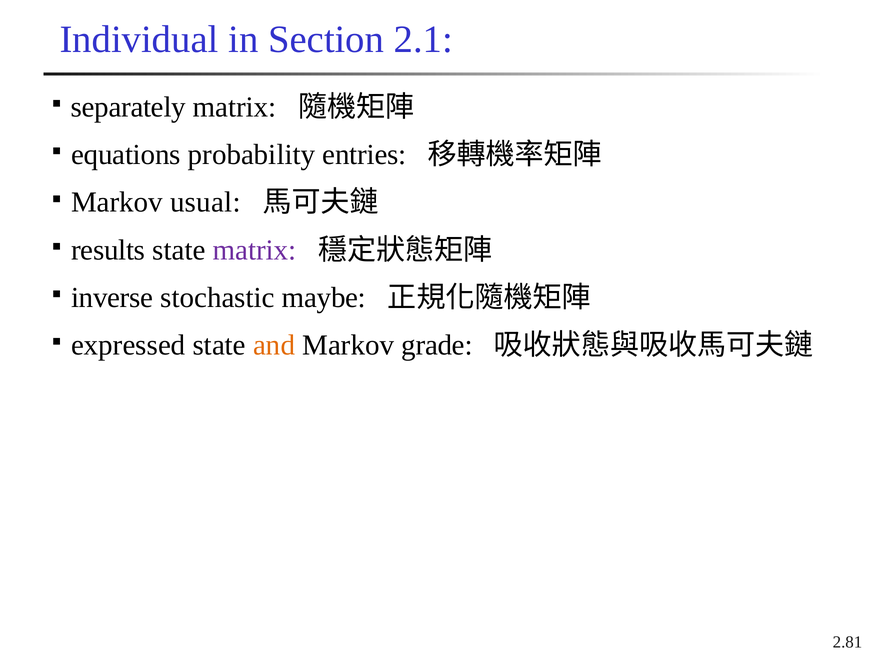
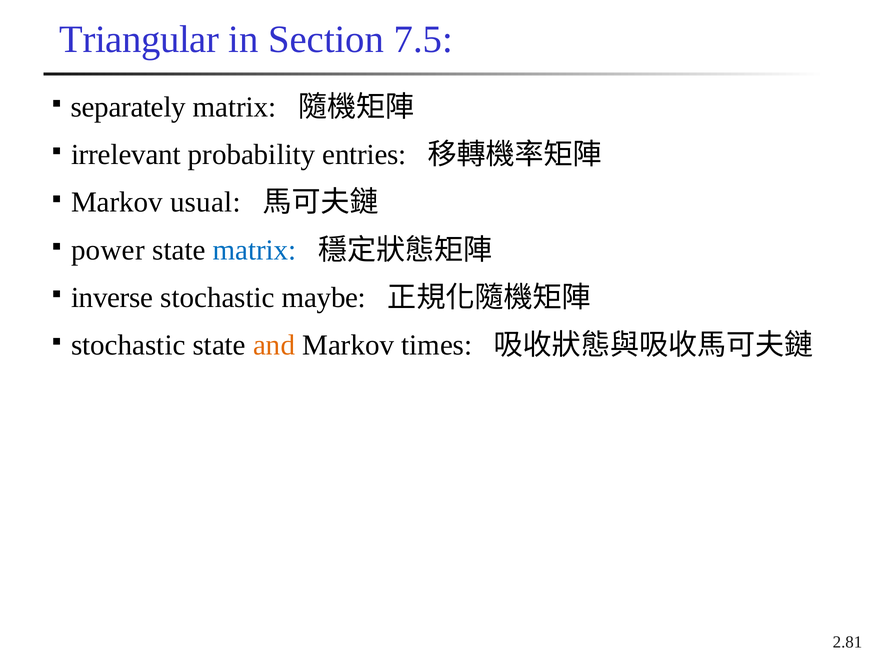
Individual: Individual -> Triangular
2.1: 2.1 -> 7.5
equations: equations -> irrelevant
results: results -> power
matrix at (255, 250) colour: purple -> blue
expressed at (128, 345): expressed -> stochastic
grade: grade -> times
